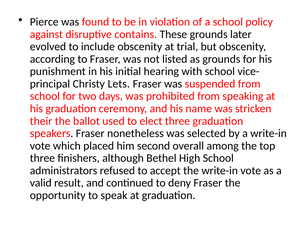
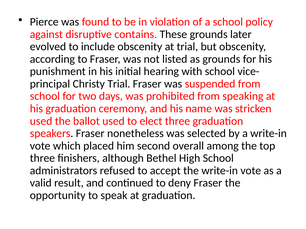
Christy Lets: Lets -> Trial
their at (41, 121): their -> used
